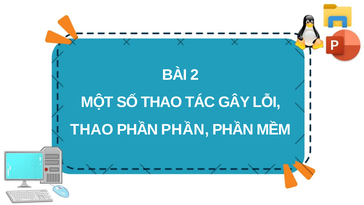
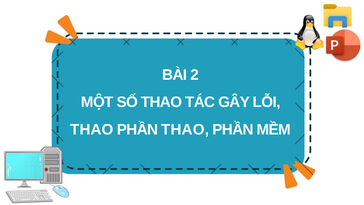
PHẦN at (185, 129): PHẦN -> THAO
